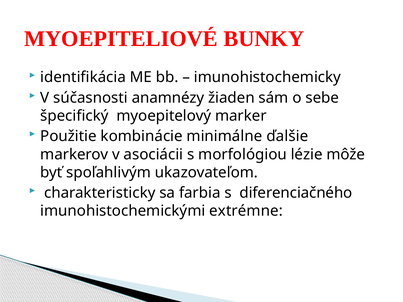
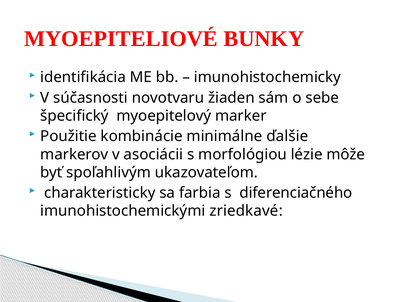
anamnézy: anamnézy -> novotvaru
extrémne: extrémne -> zriedkavé
